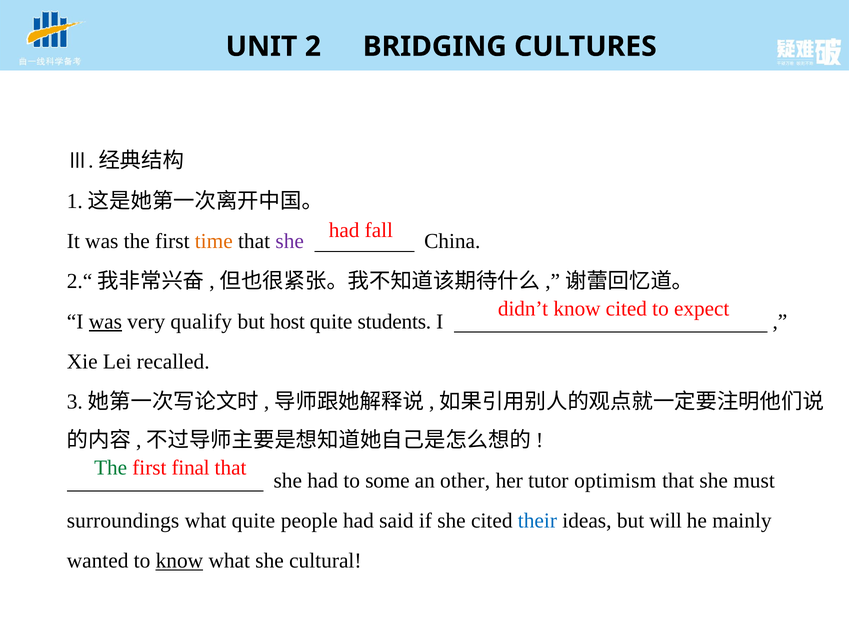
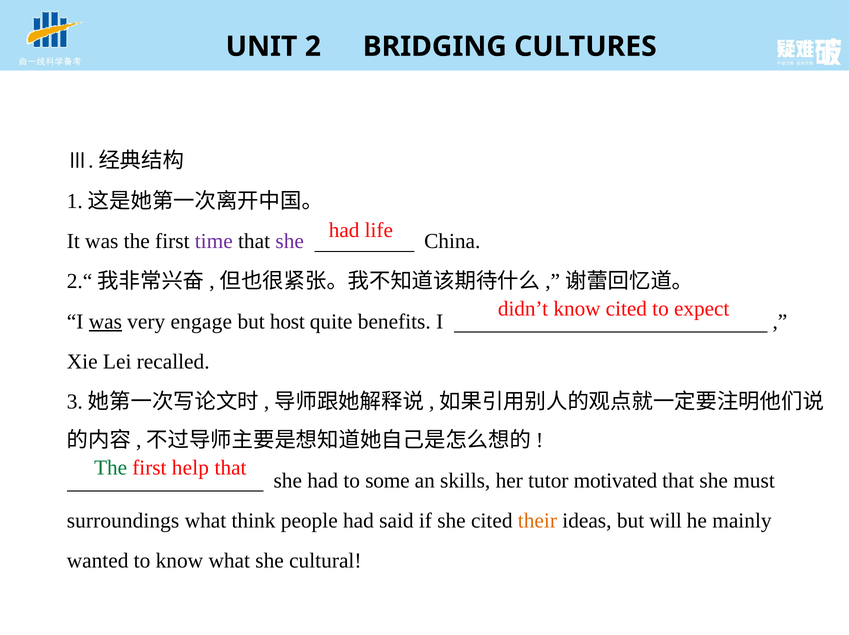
fall: fall -> life
time colour: orange -> purple
qualify: qualify -> engage
students: students -> benefits
final: final -> help
other: other -> skills
optimism: optimism -> motivated
what quite: quite -> think
their colour: blue -> orange
know at (179, 561) underline: present -> none
